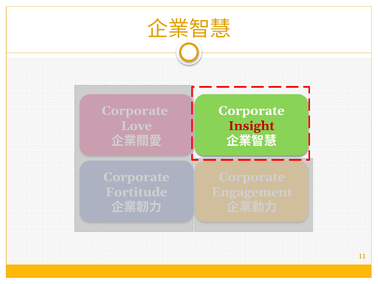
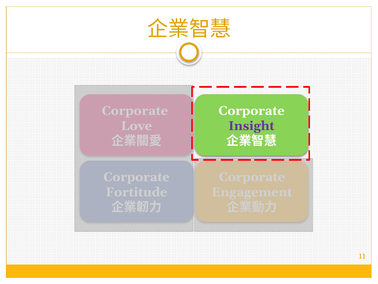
Insight colour: red -> purple
